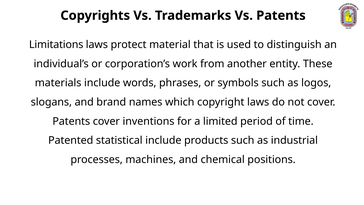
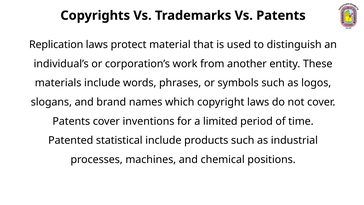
Limitations: Limitations -> Replication
